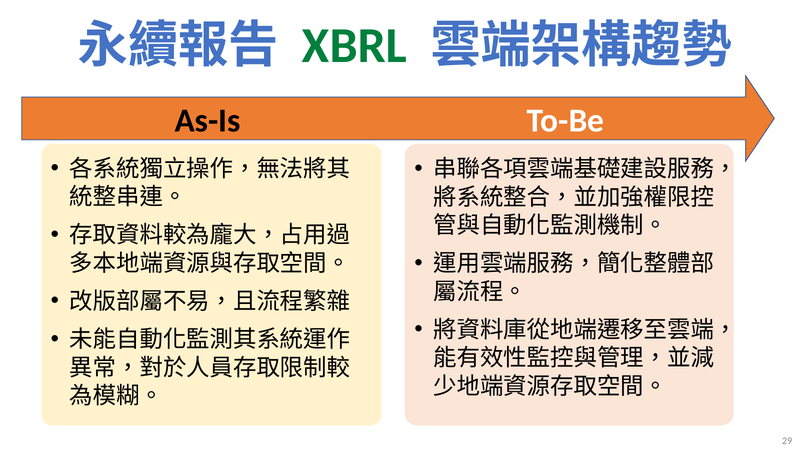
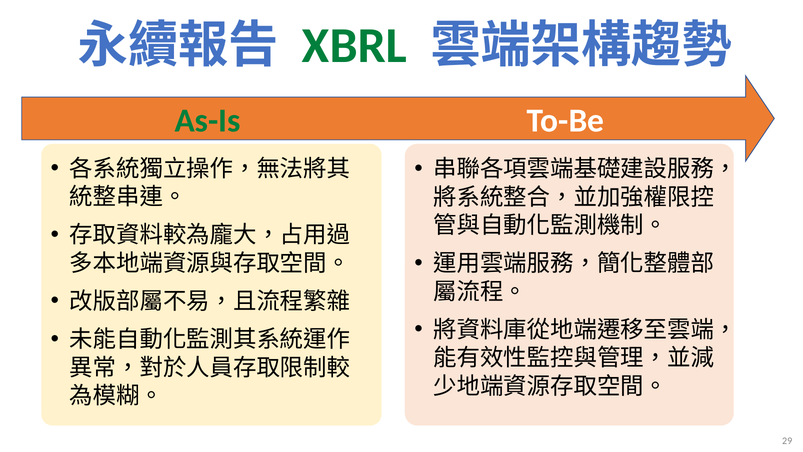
As-Is colour: black -> green
